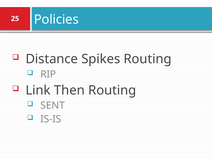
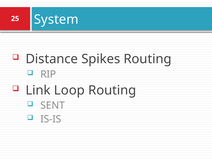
Policies: Policies -> System
Then: Then -> Loop
